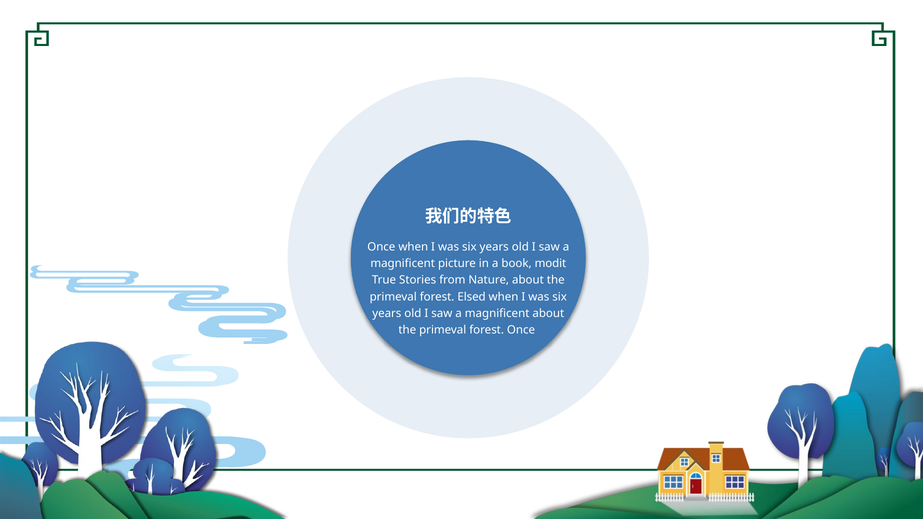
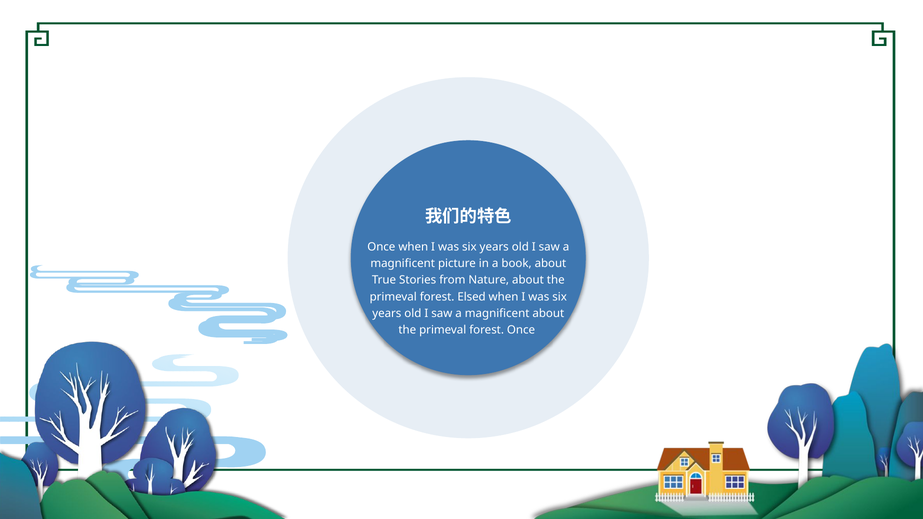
book modit: modit -> about
